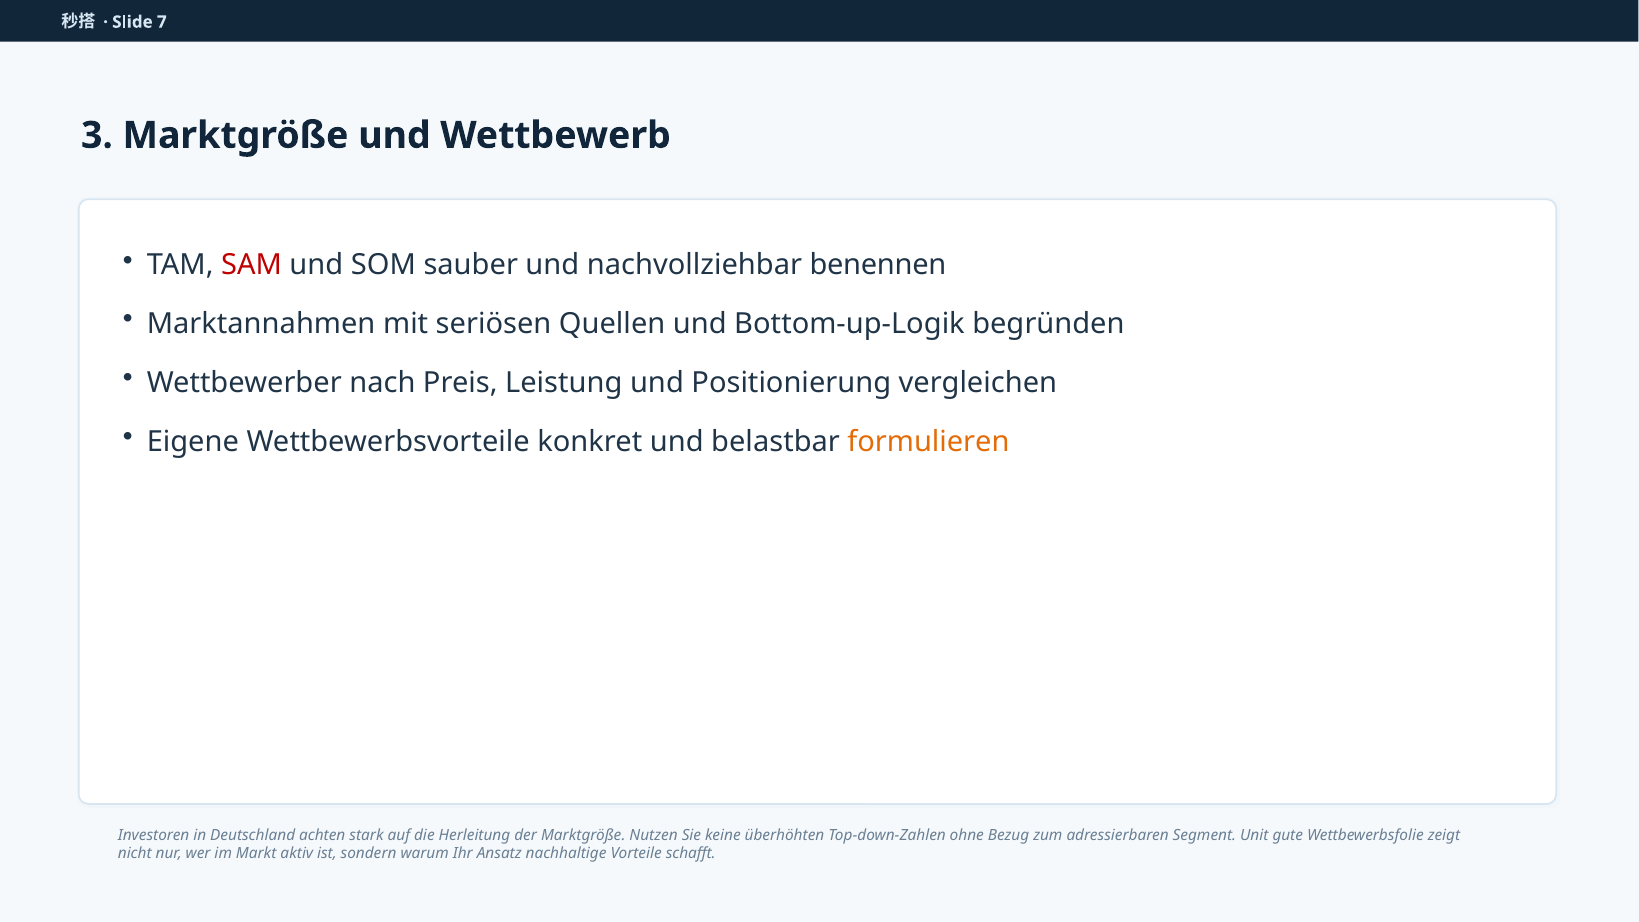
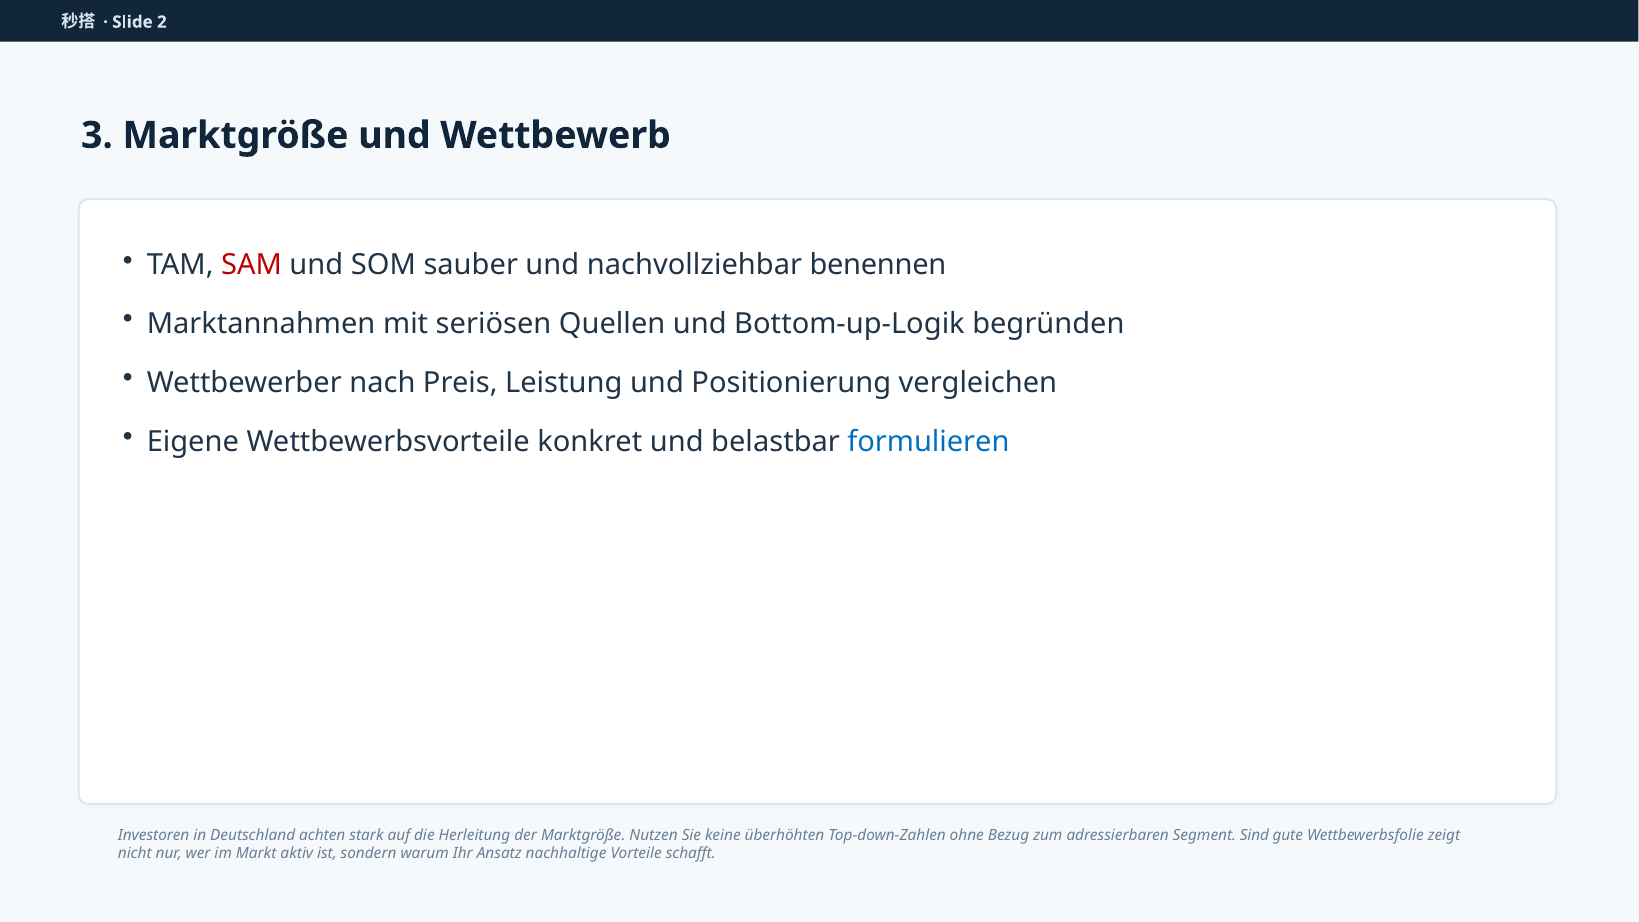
7: 7 -> 2
formulieren colour: orange -> blue
Unit: Unit -> Sind
